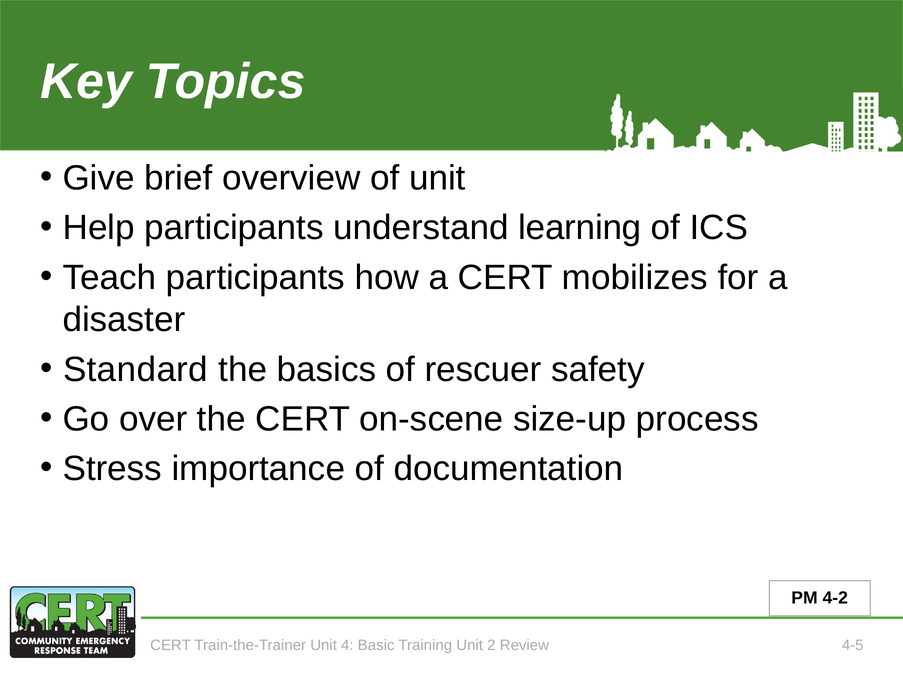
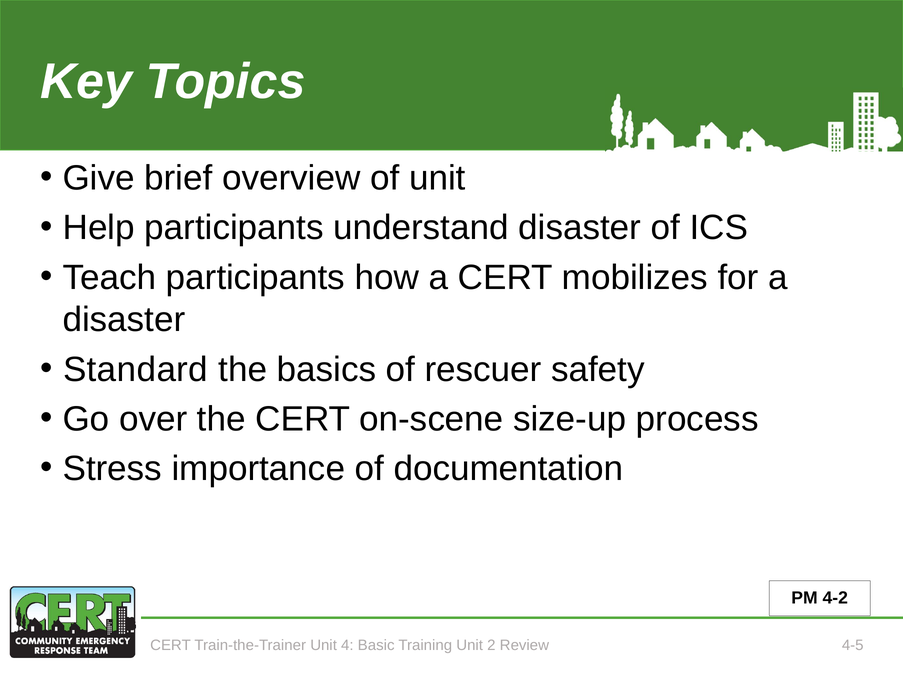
understand learning: learning -> disaster
